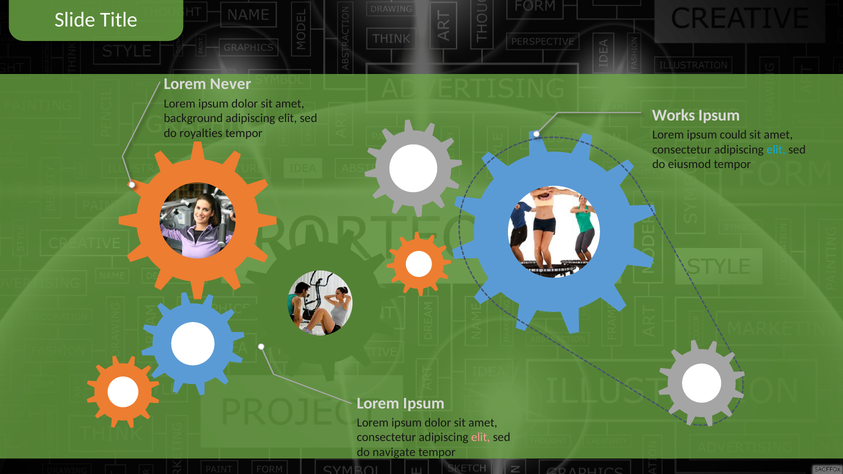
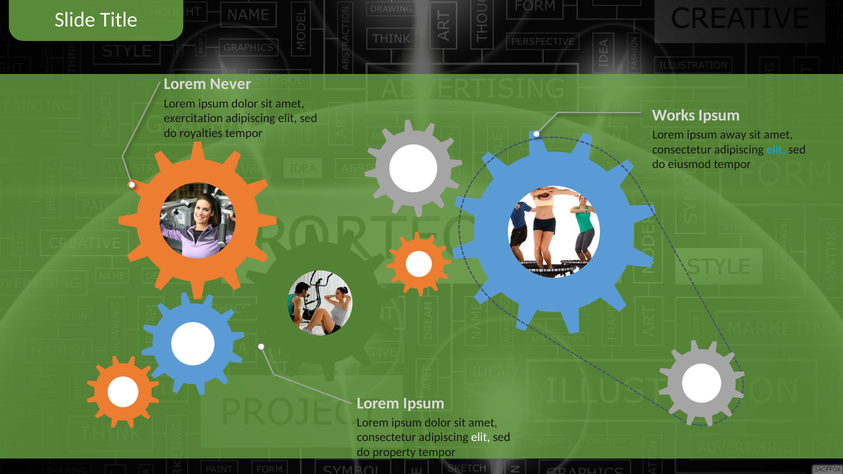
background: background -> exercitation
could: could -> away
elit at (481, 438) colour: pink -> white
navigate: navigate -> property
